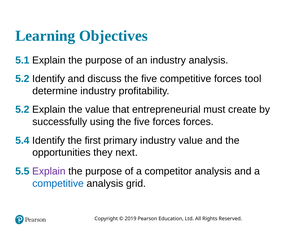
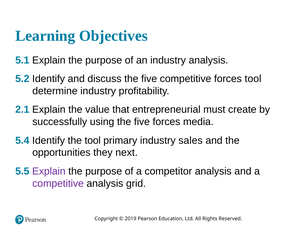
5.2 at (22, 109): 5.2 -> 2.1
forces forces: forces -> media
the first: first -> tool
industry value: value -> sales
competitive at (58, 183) colour: blue -> purple
